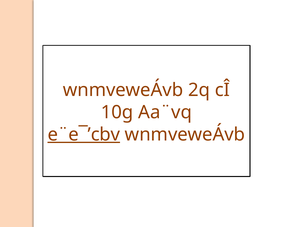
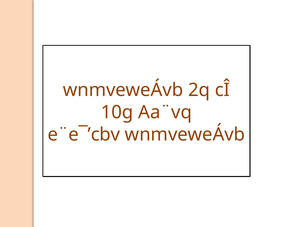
e¨e¯’cbv underline: present -> none
